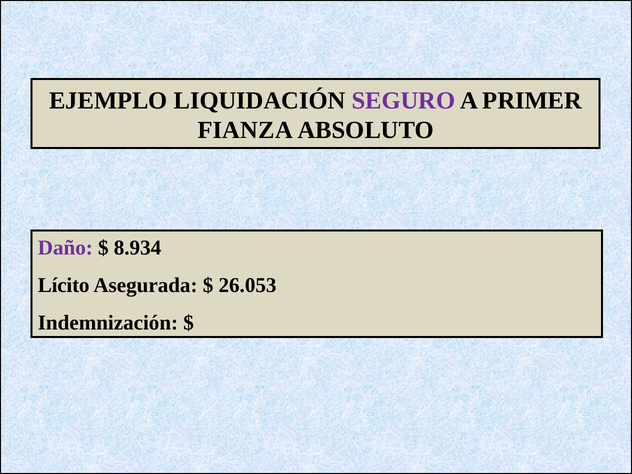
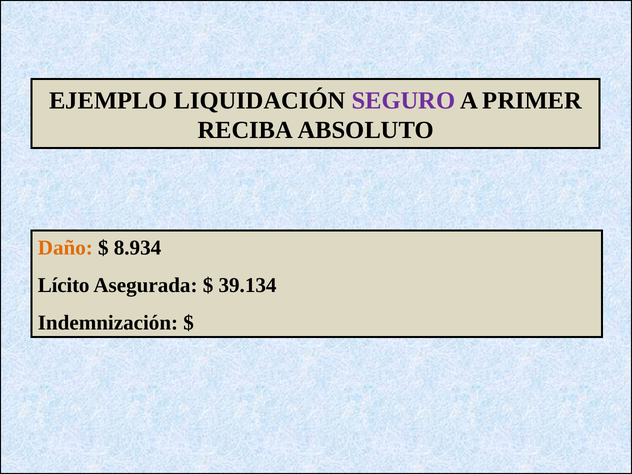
FIANZA: FIANZA -> RECIBA
Daño colour: purple -> orange
26.053: 26.053 -> 39.134
